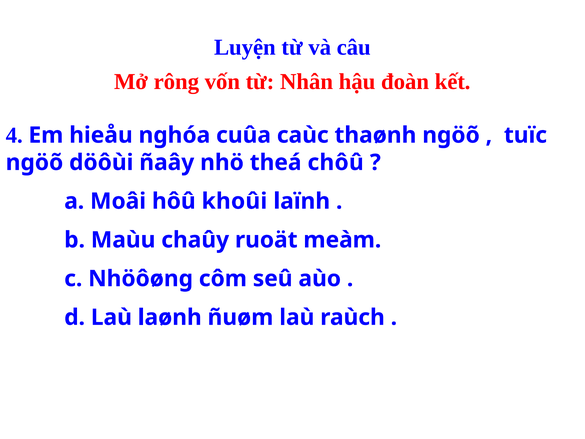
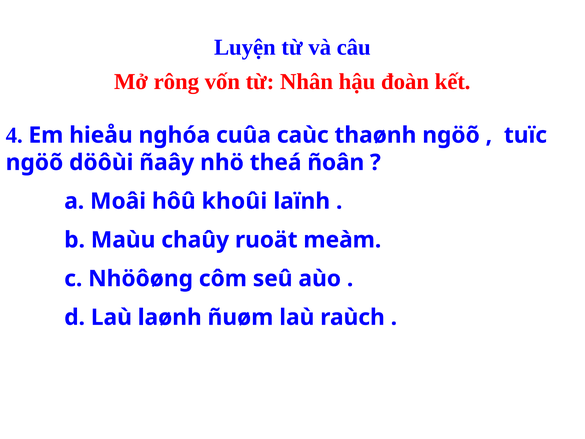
chôû: chôû -> ñoân
